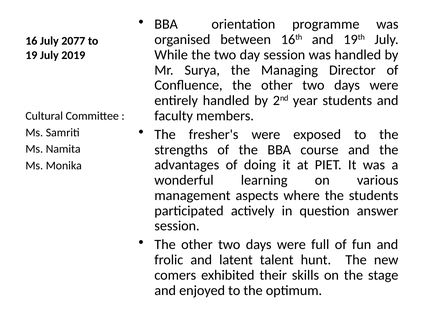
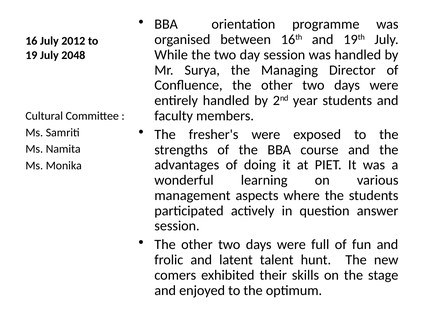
2077: 2077 -> 2012
2019: 2019 -> 2048
